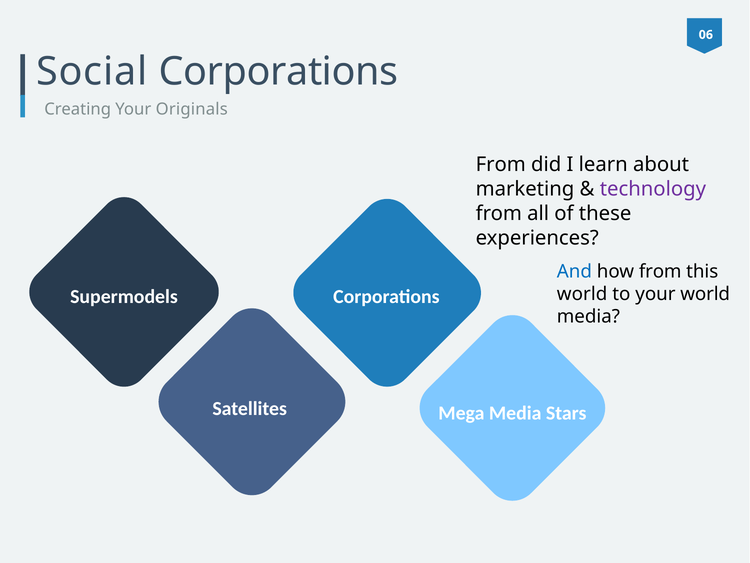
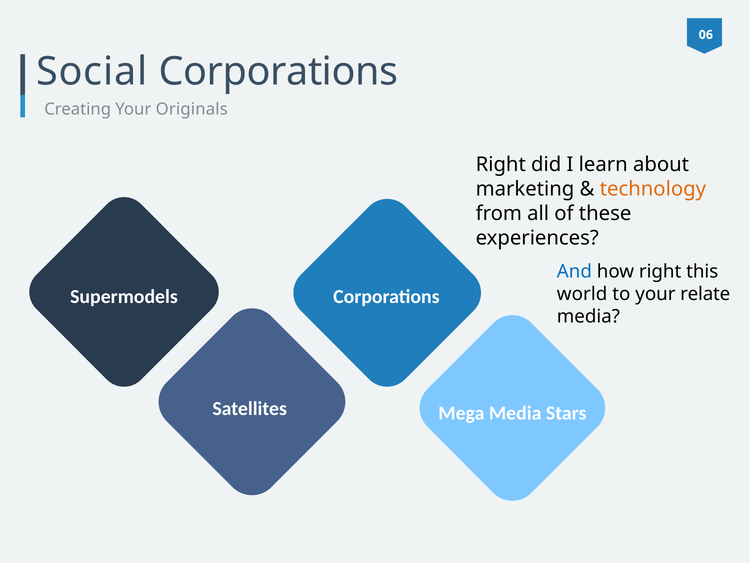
From at (501, 165): From -> Right
technology colour: purple -> orange
how from: from -> right
your world: world -> relate
